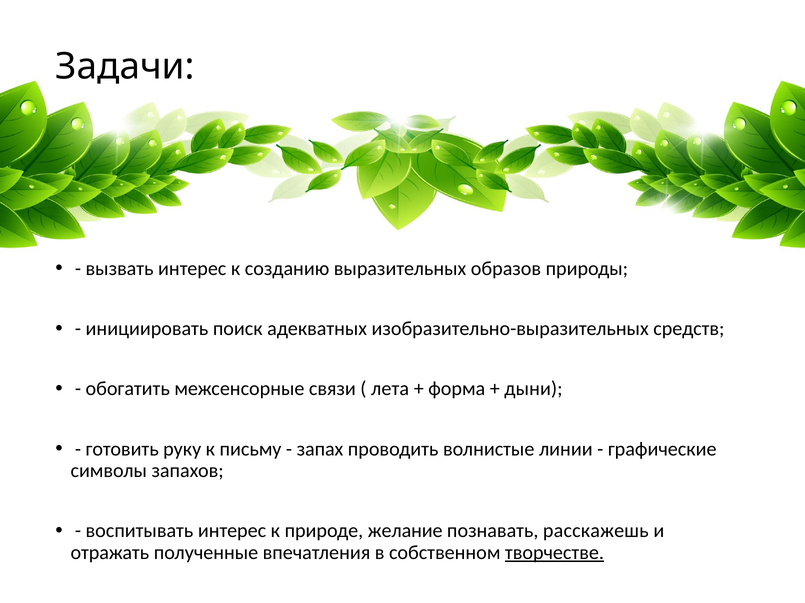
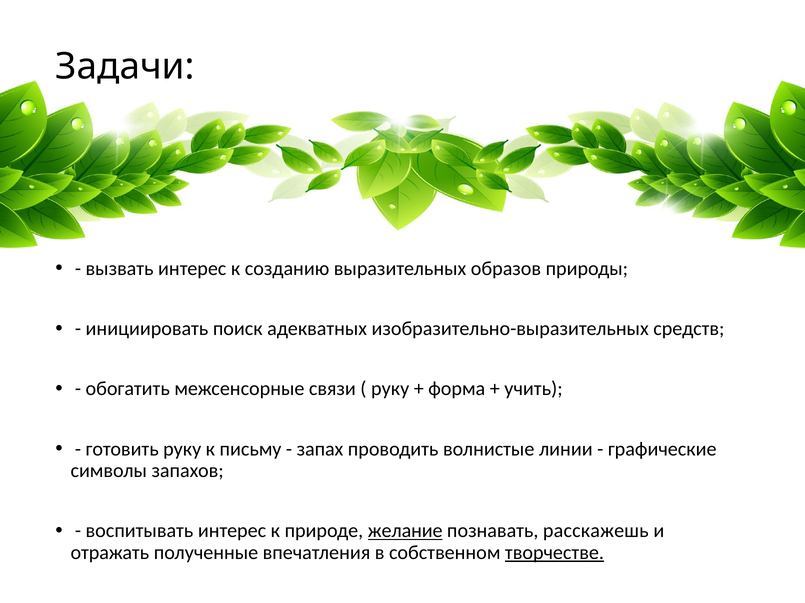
лета at (390, 389): лета -> руку
дыни: дыни -> учить
желание underline: none -> present
